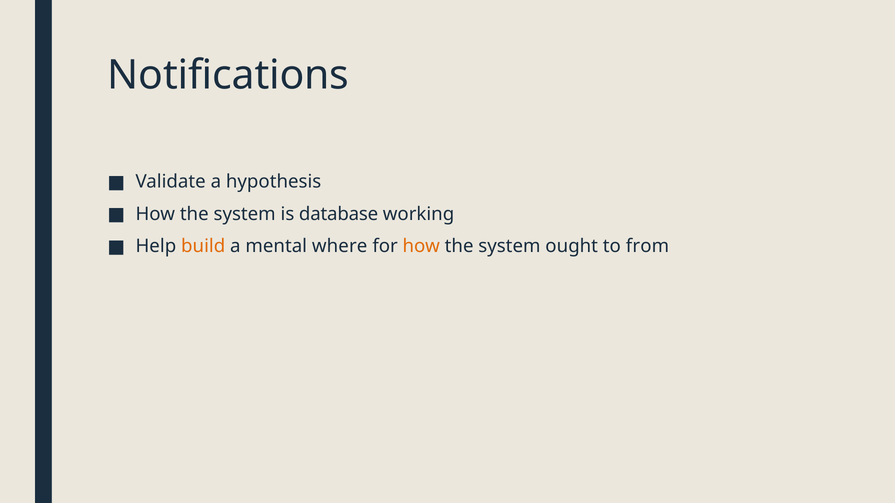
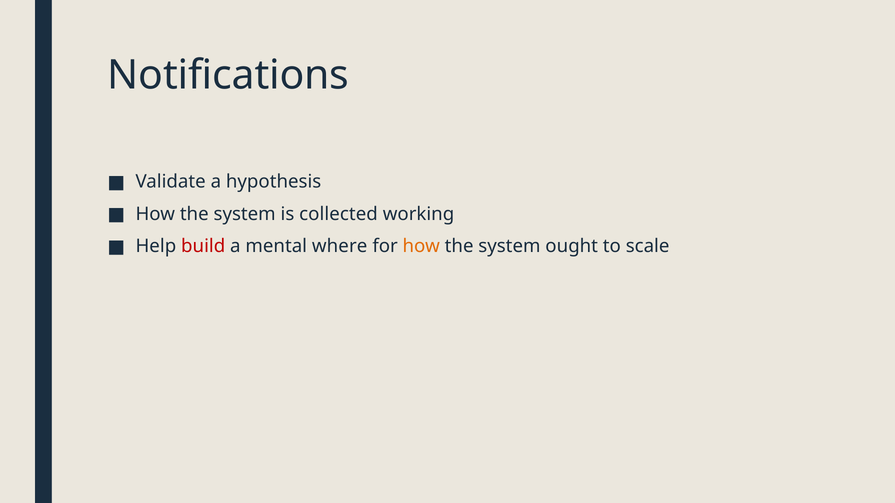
database: database -> collected
build colour: orange -> red
from: from -> scale
